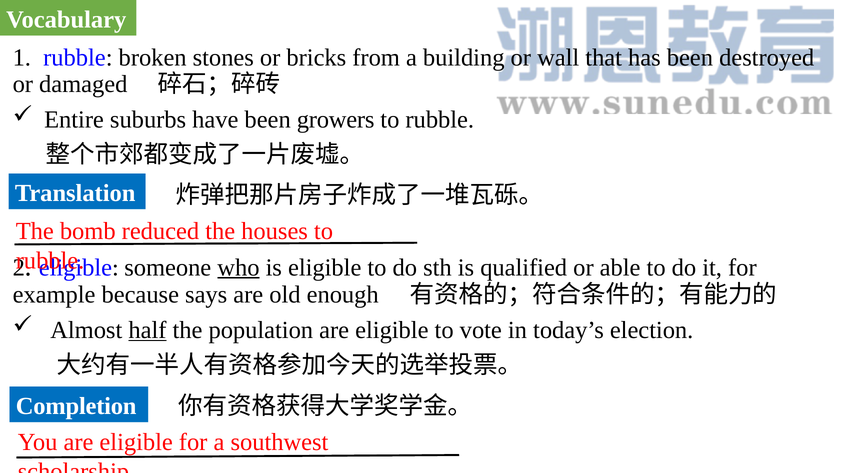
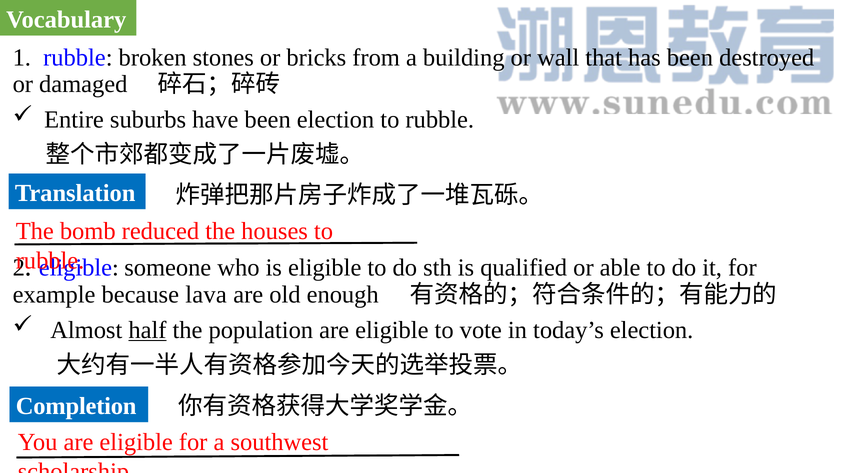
been growers: growers -> election
who underline: present -> none
says: says -> lava
